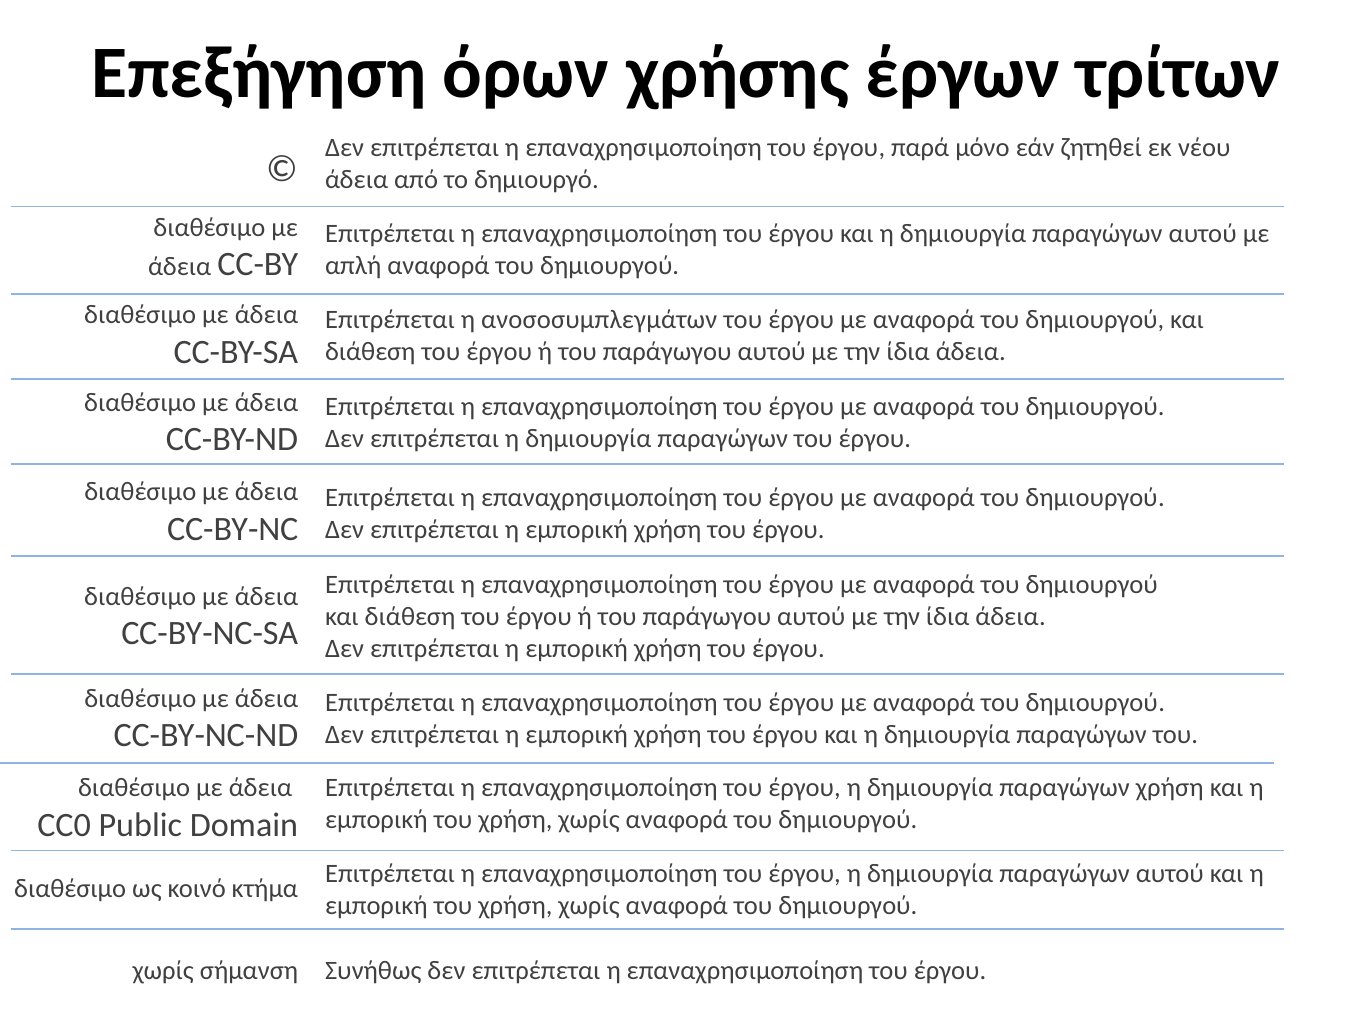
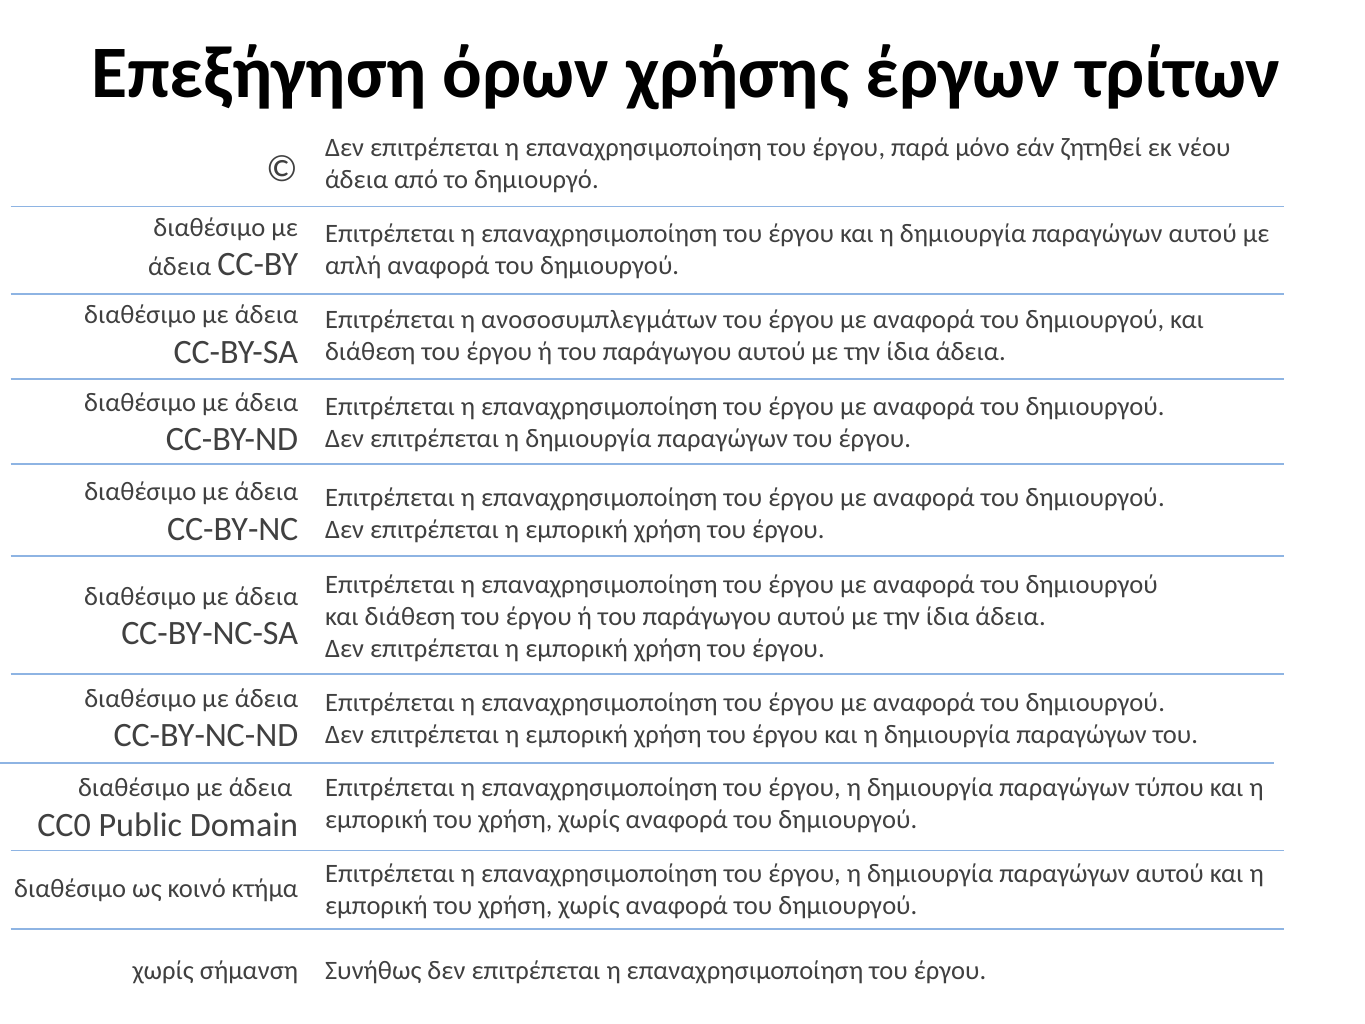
παραγώγων χρήση: χρήση -> τύπου
